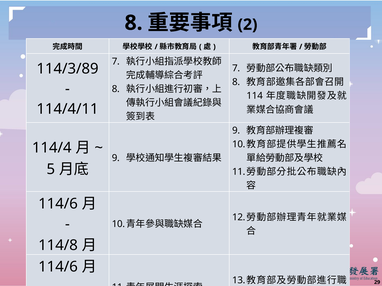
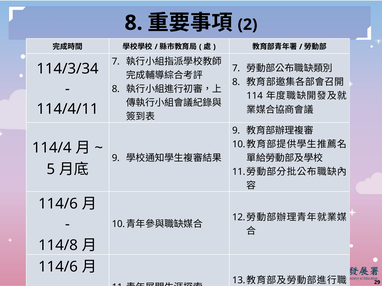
114/3/89: 114/3/89 -> 114/3/34
